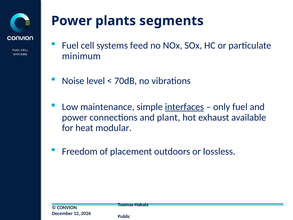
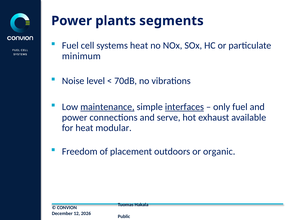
systems feed: feed -> heat
maintenance underline: none -> present
plant: plant -> serve
lossless: lossless -> organic
